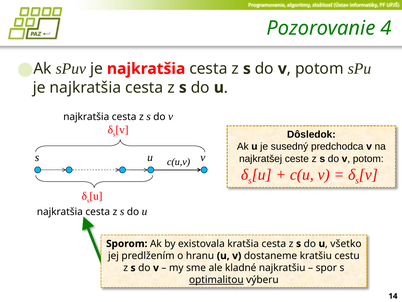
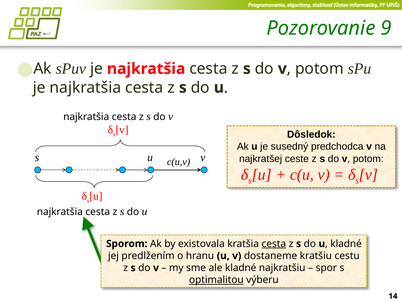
4: 4 -> 9
cesta at (274, 243) underline: none -> present
všetko at (346, 243): všetko -> kladné
